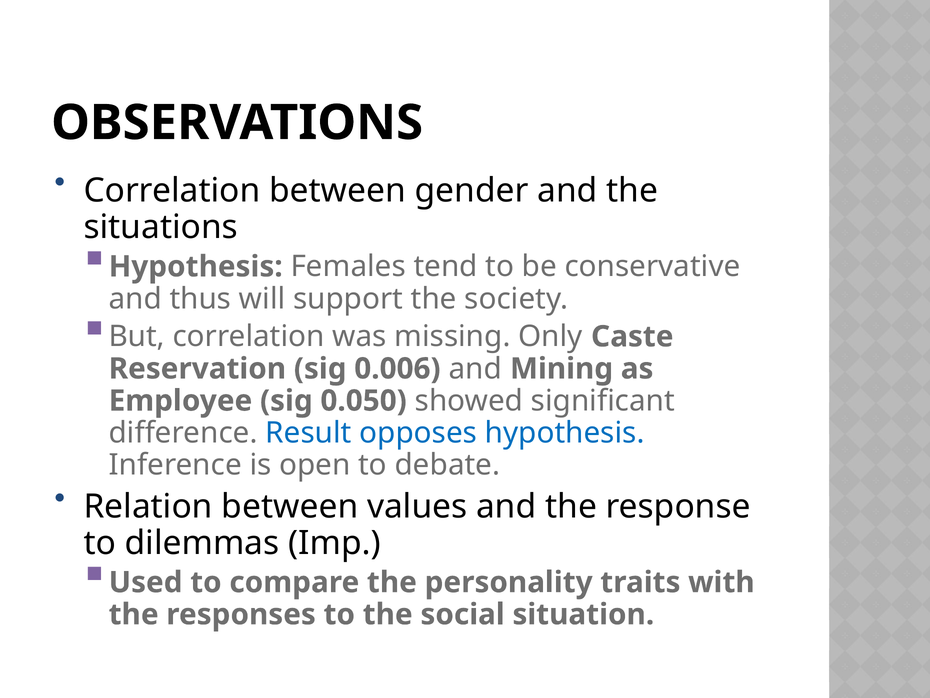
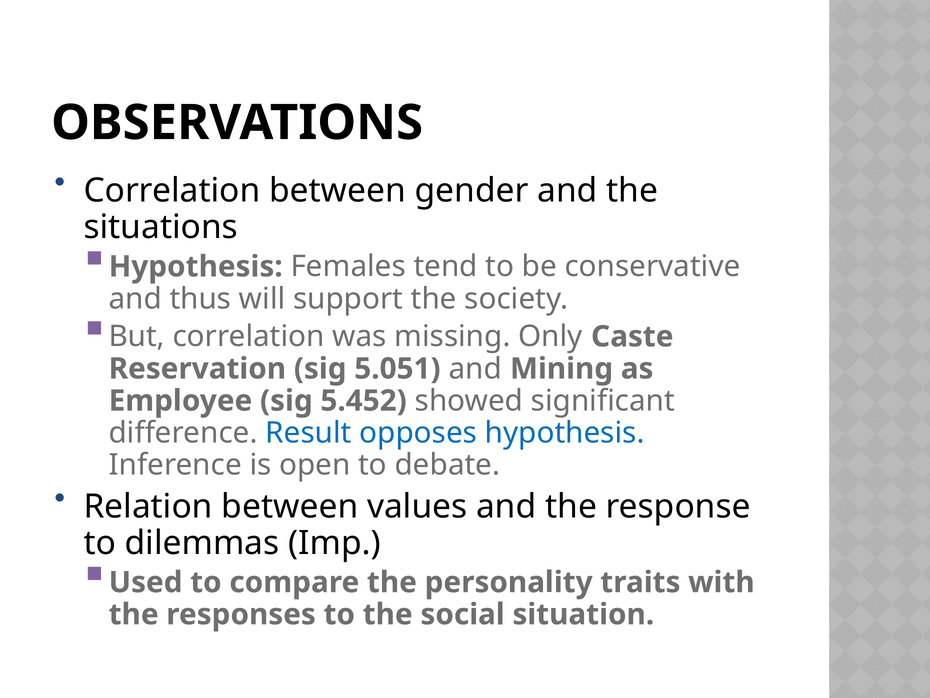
0.006: 0.006 -> 5.051
0.050: 0.050 -> 5.452
